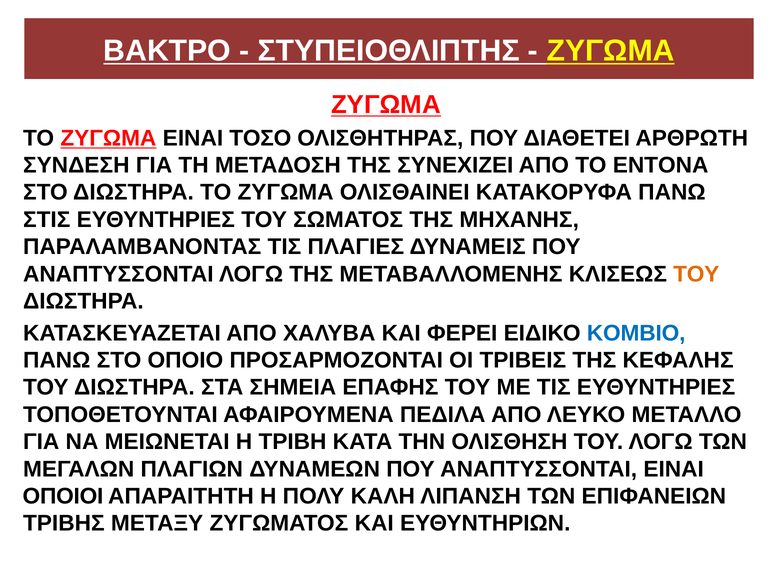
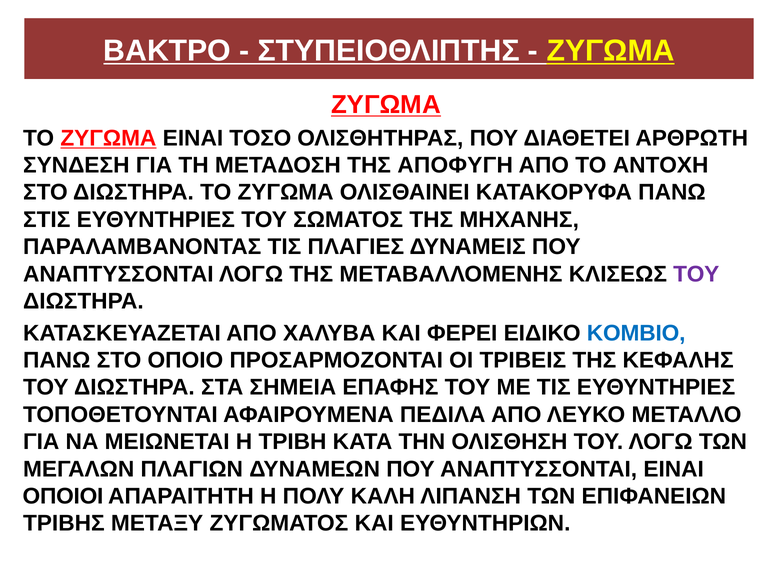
ΣΥΝΕΧΙΖΕΙ: ΣΥΝΕΧΙΖΕΙ -> ΑΠΟΦΥΓΗ
ΕΝΤΟΝΑ: ΕΝΤΟΝΑ -> ΑΝΤΟΧΗ
ΤΟΥ at (696, 274) colour: orange -> purple
